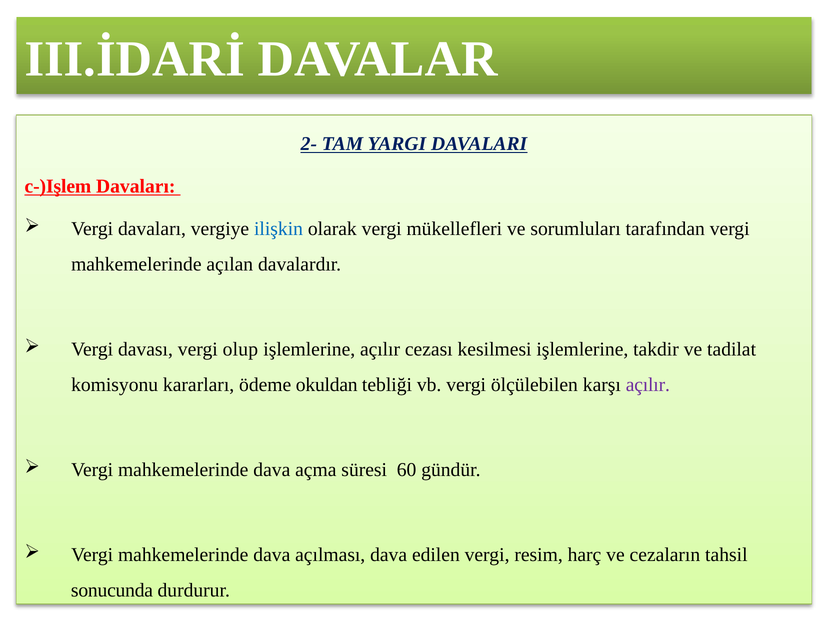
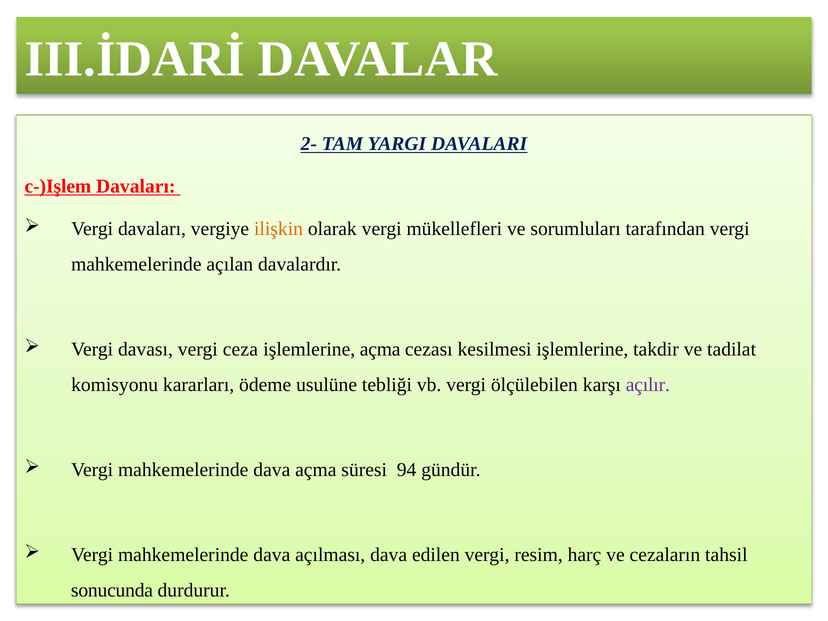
ilişkin colour: blue -> orange
olup: olup -> ceza
işlemlerine açılır: açılır -> açma
okuldan: okuldan -> usulüne
60: 60 -> 94
